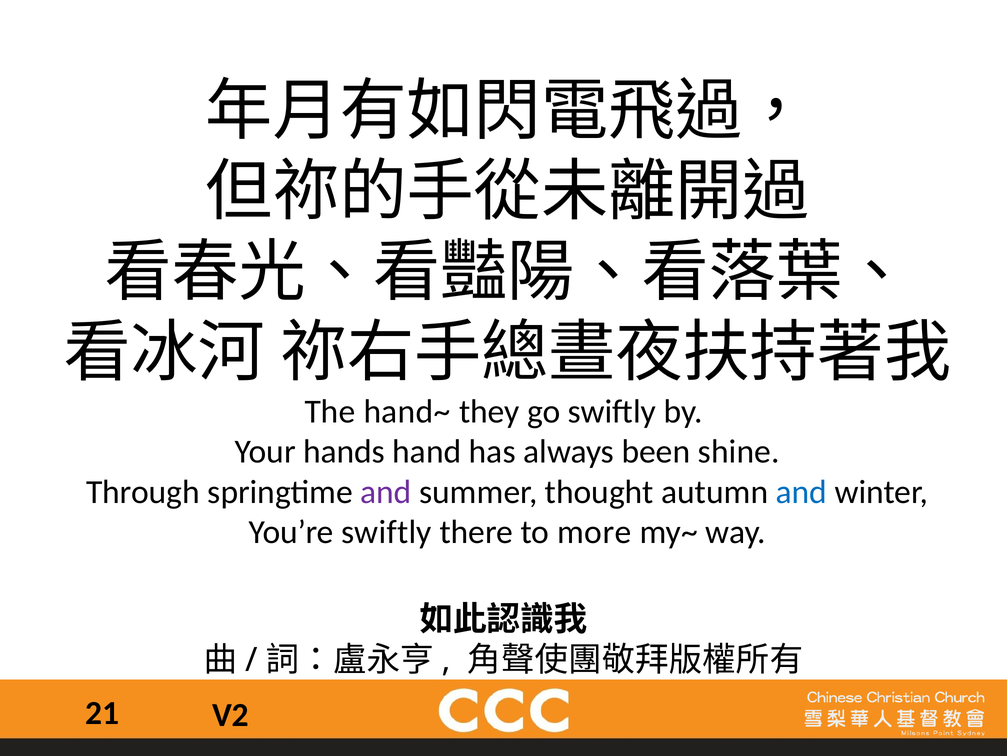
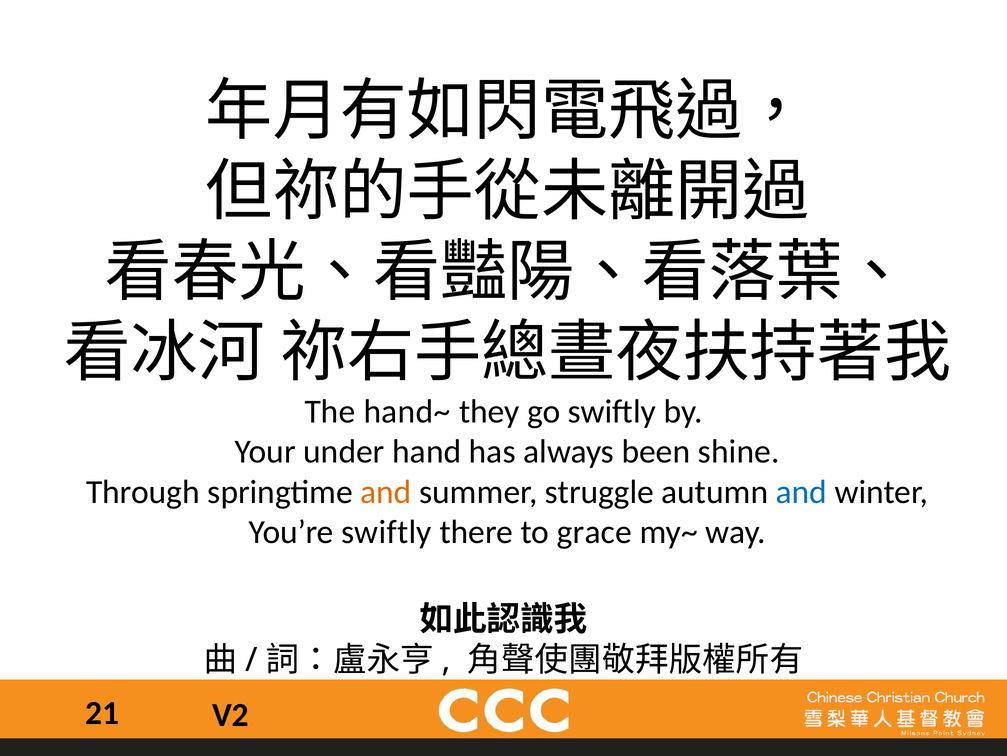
hands: hands -> under
and at (386, 492) colour: purple -> orange
thought: thought -> struggle
more: more -> grace
